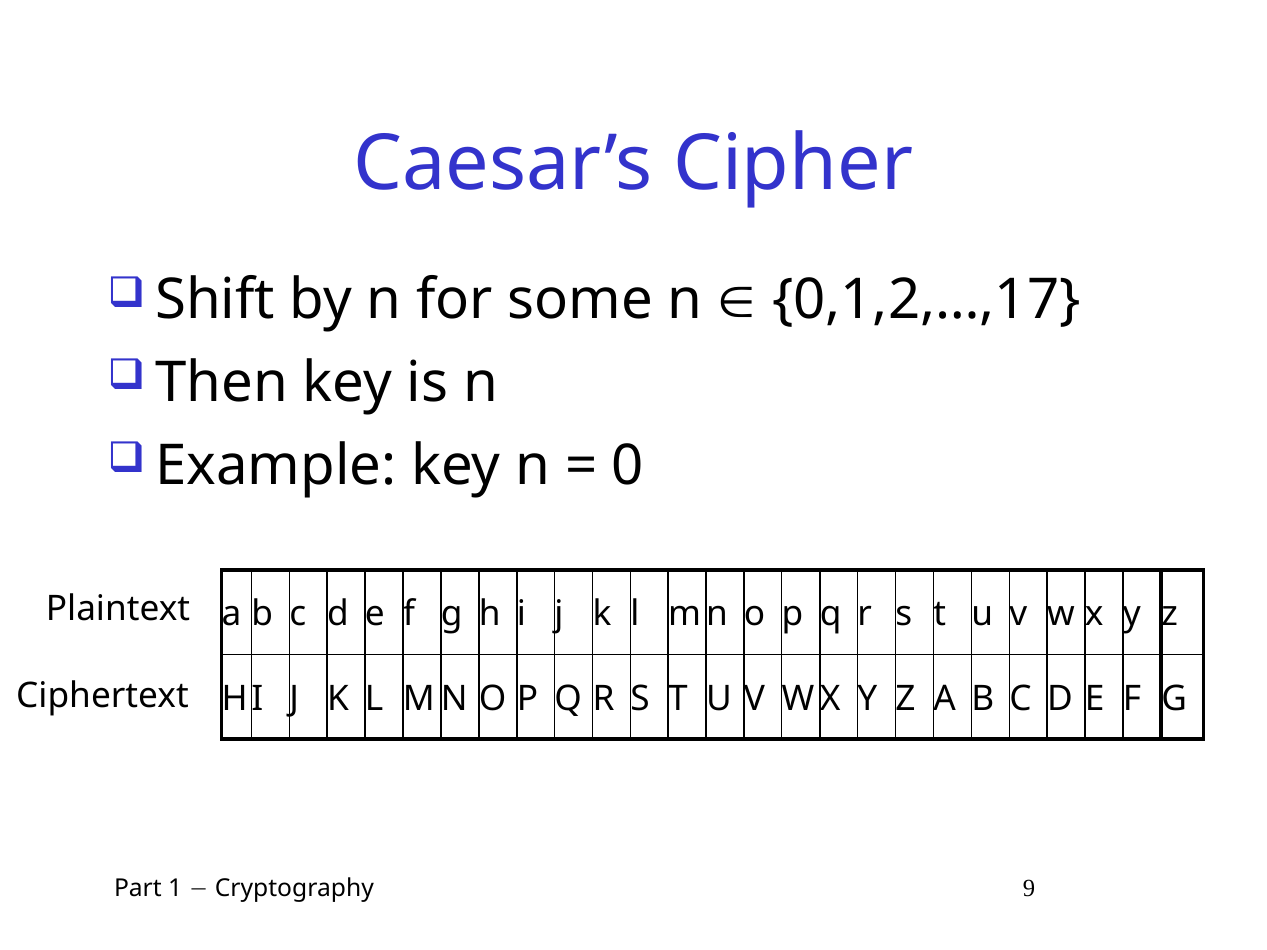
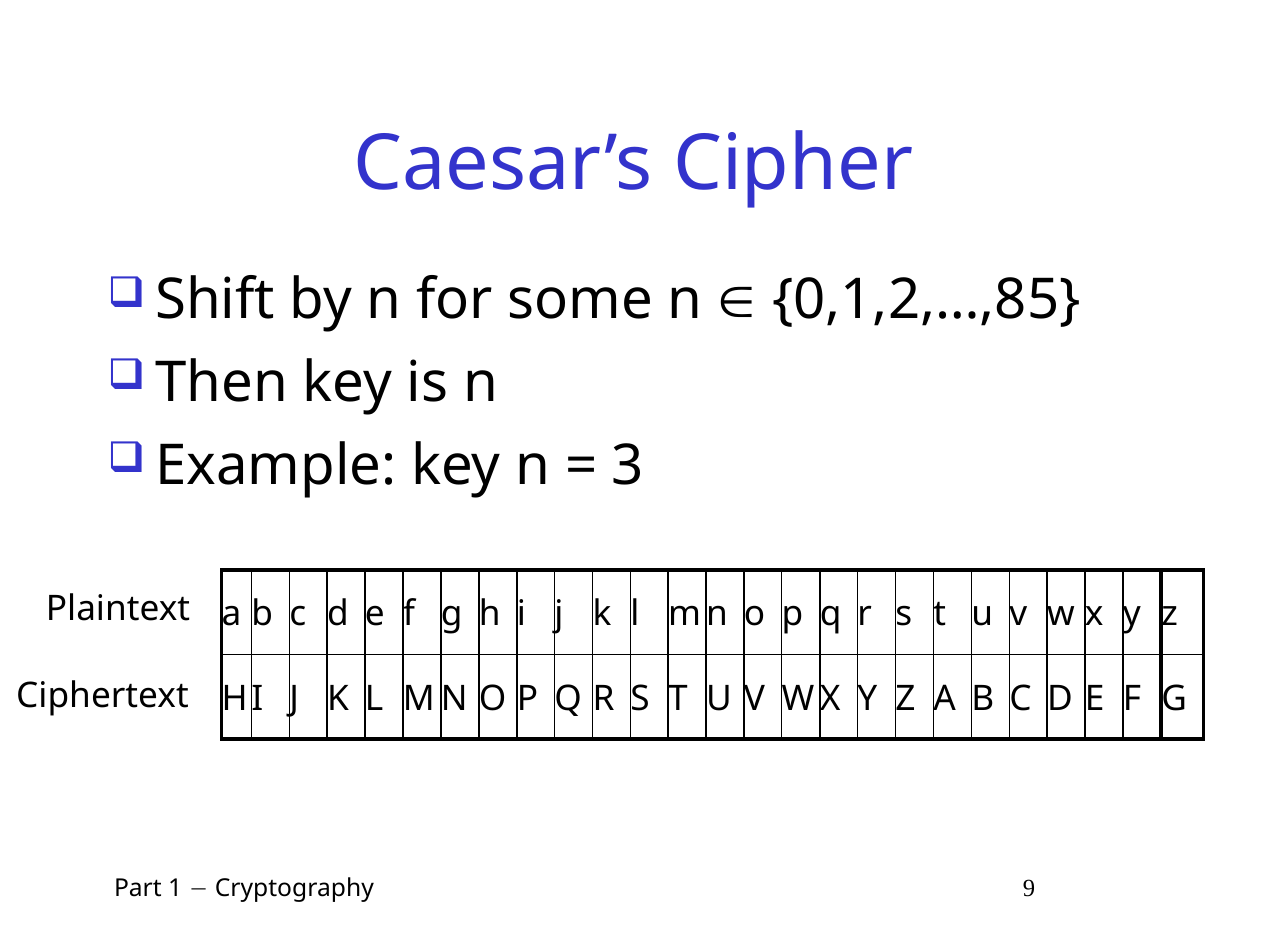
0,1,2,…,17: 0,1,2,…,17 -> 0,1,2,…,85
0: 0 -> 3
